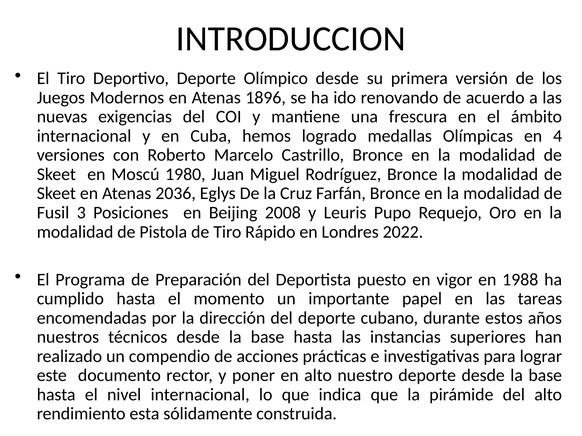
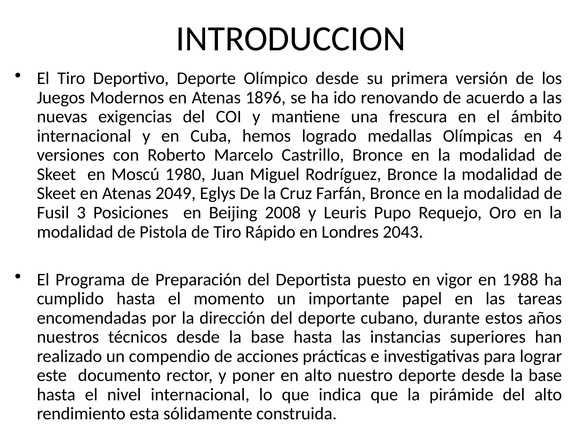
2036: 2036 -> 2049
2022: 2022 -> 2043
